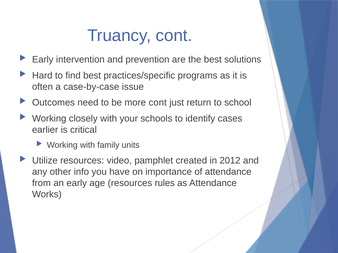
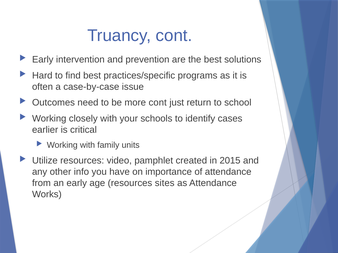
2012: 2012 -> 2015
rules: rules -> sites
